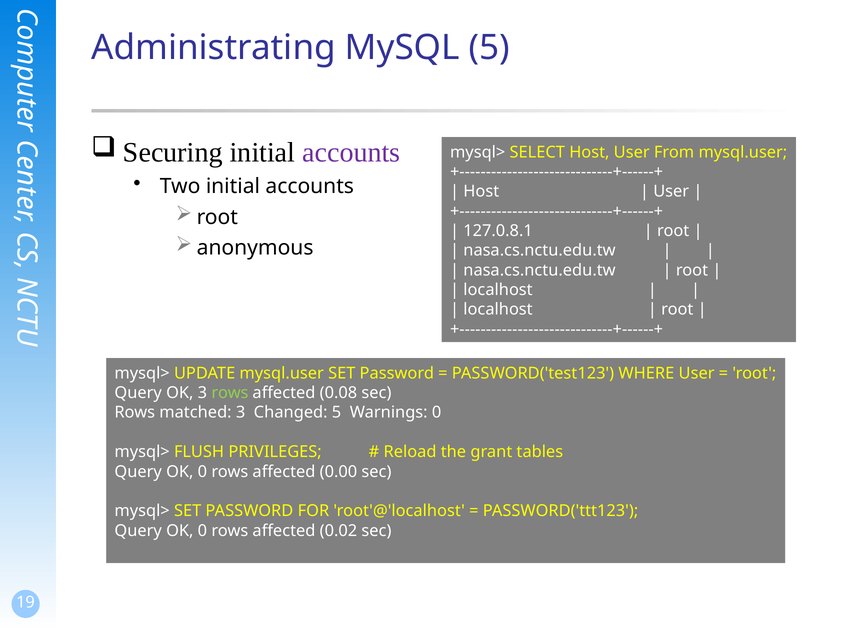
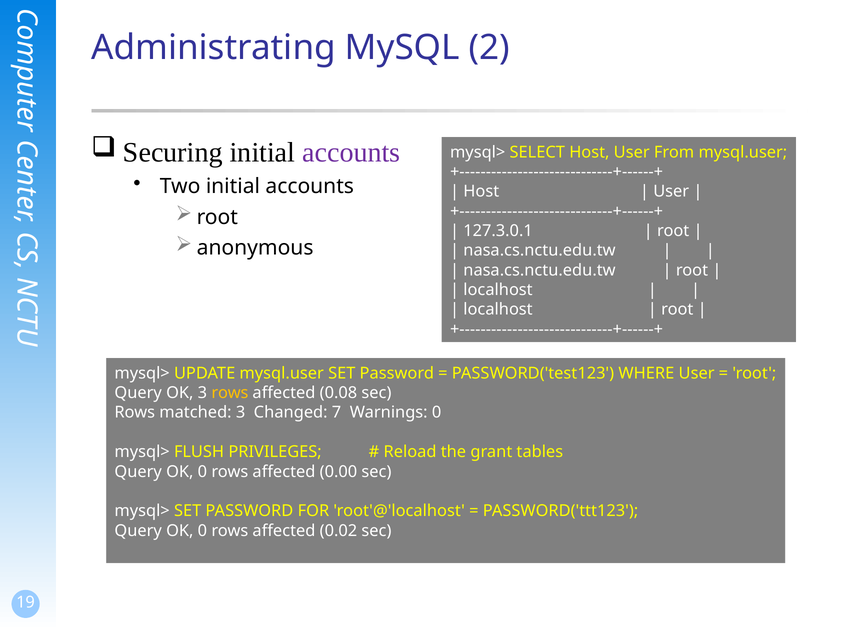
MySQL 5: 5 -> 2
127.0.8.1: 127.0.8.1 -> 127.3.0.1
rows at (230, 393) colour: light green -> yellow
Changed 5: 5 -> 7
